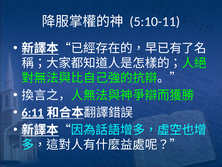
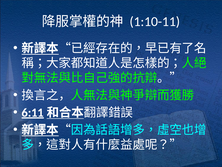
5:10-11: 5:10-11 -> 1:10-11
